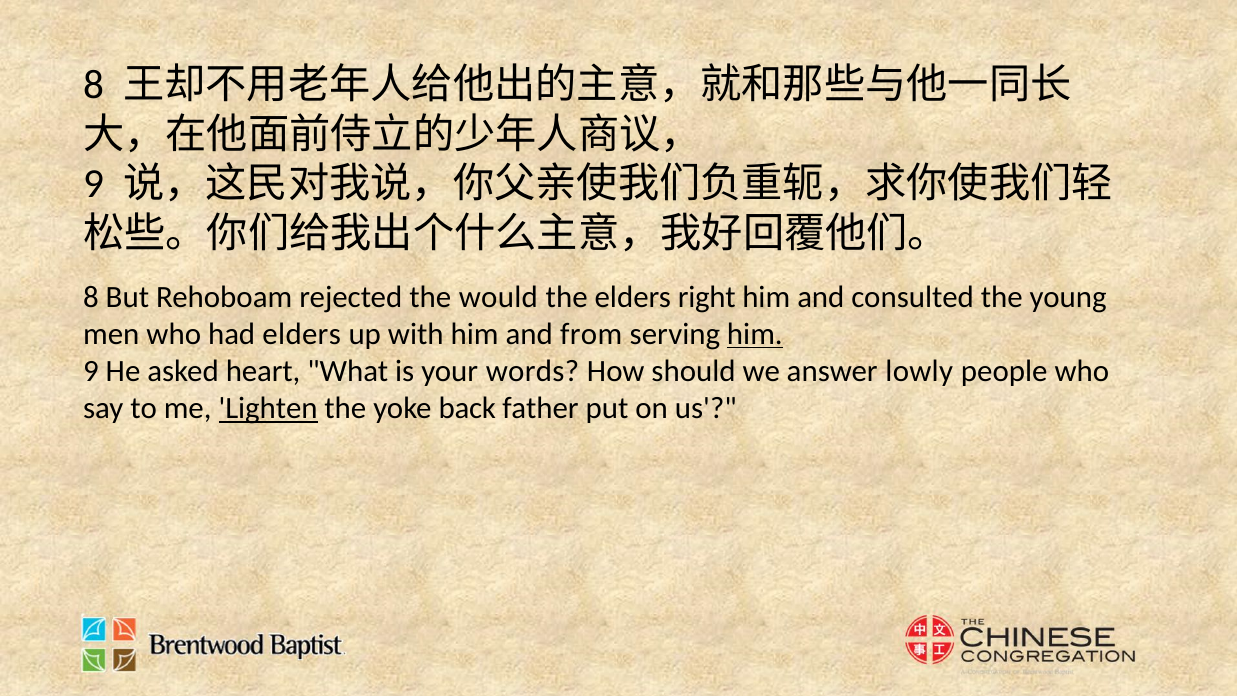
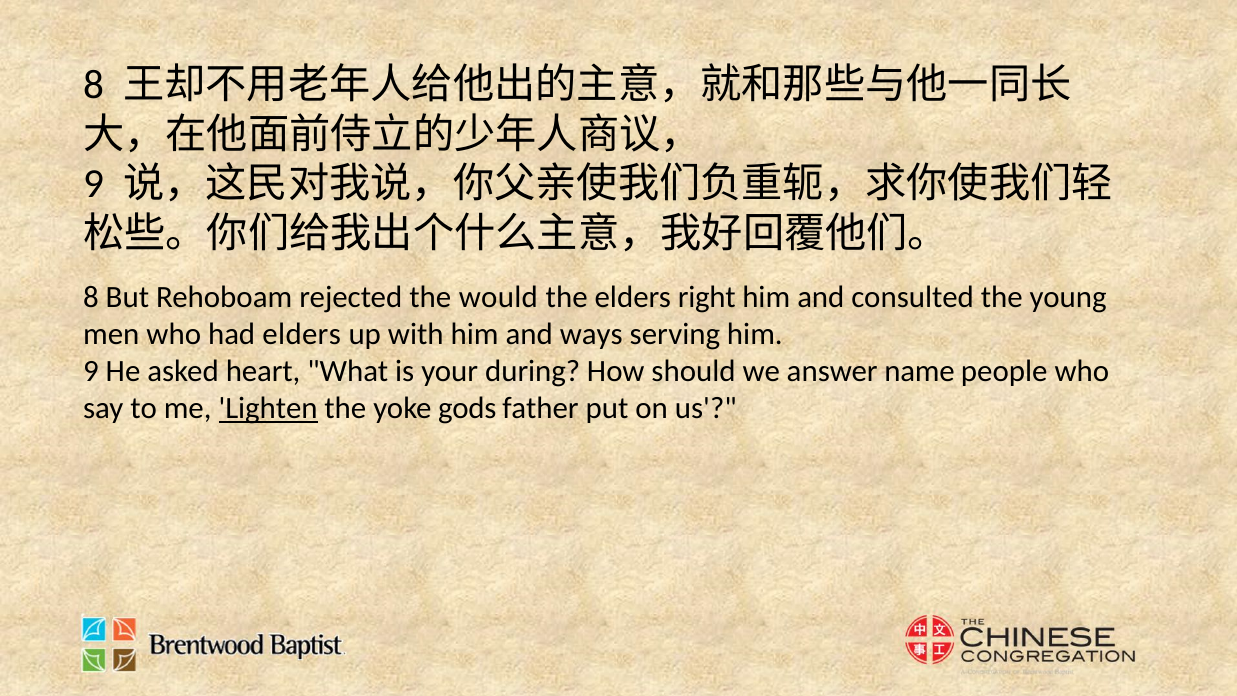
from: from -> ways
him at (755, 334) underline: present -> none
words: words -> during
lowly: lowly -> name
back: back -> gods
